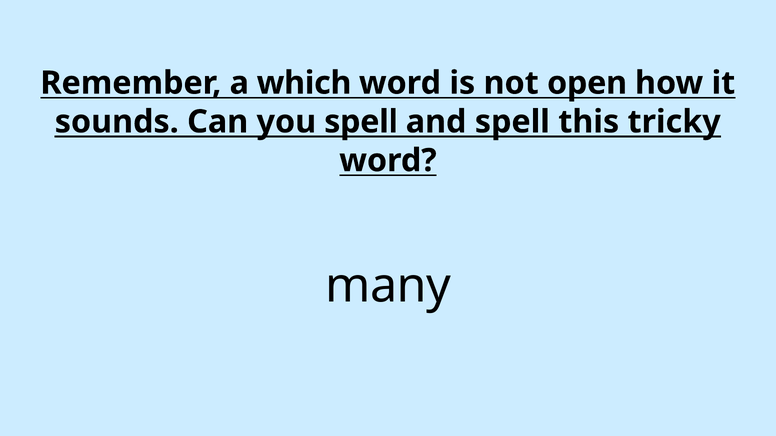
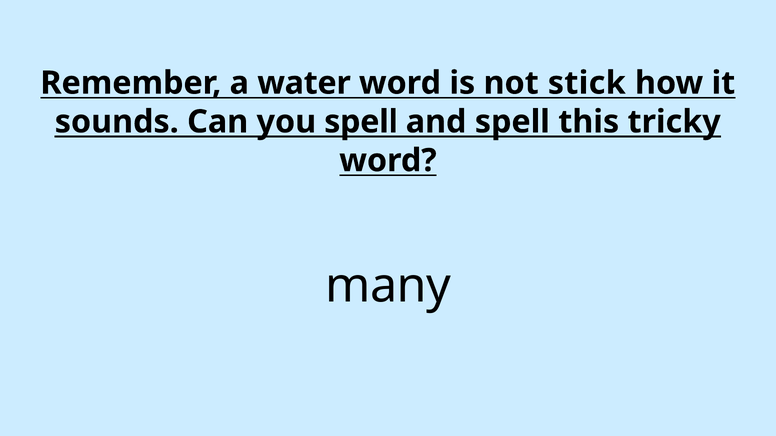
which: which -> water
open: open -> stick
